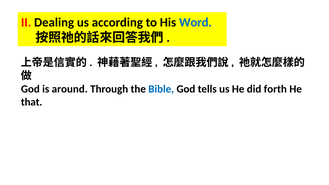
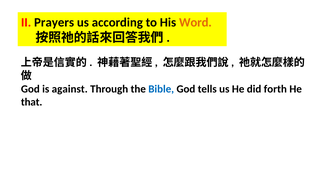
Dealing: Dealing -> Prayers
Word colour: blue -> orange
around: around -> against
